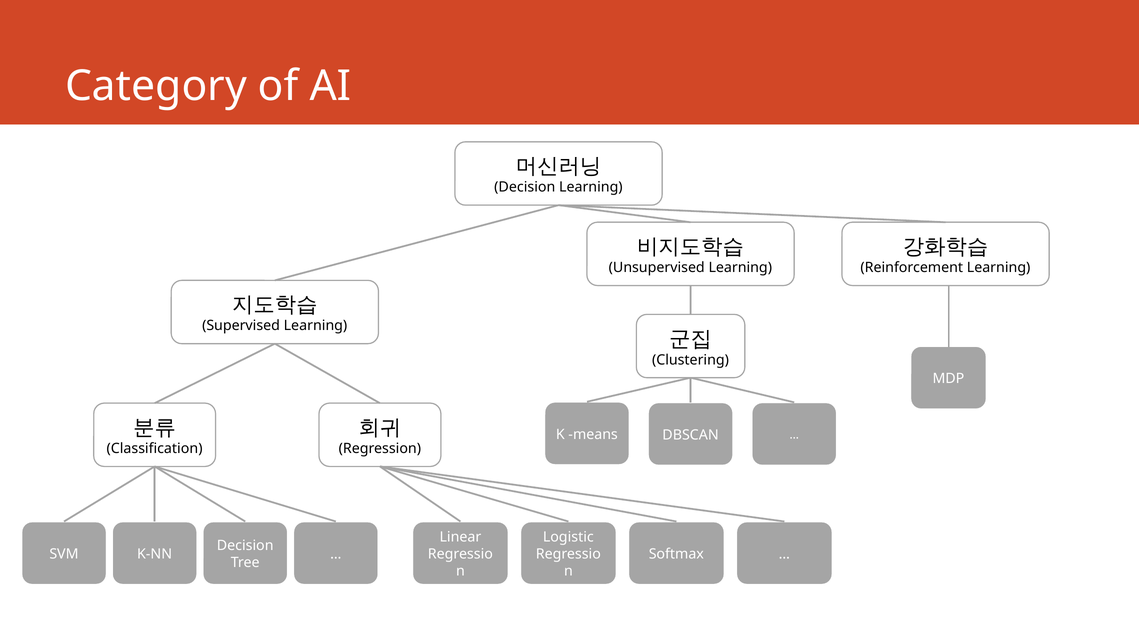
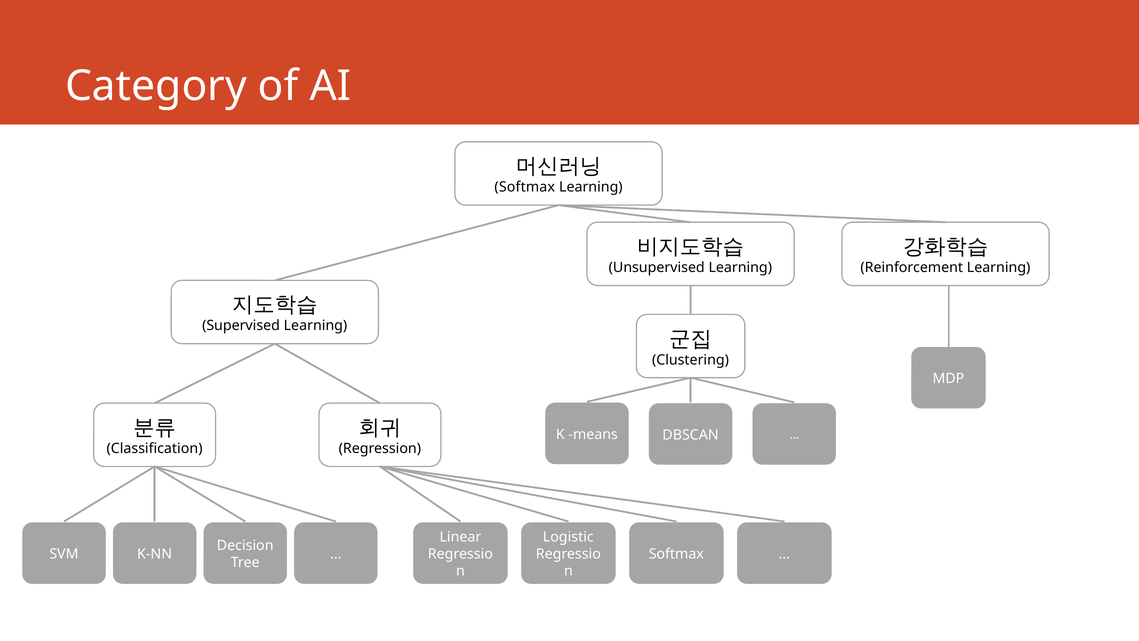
Decision at (525, 187): Decision -> Softmax
